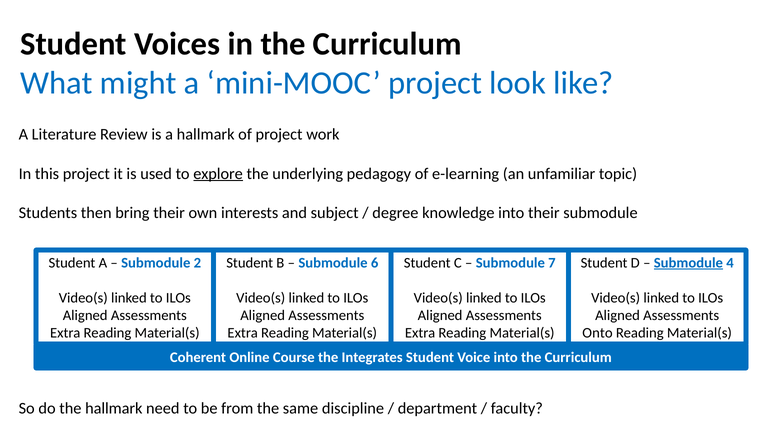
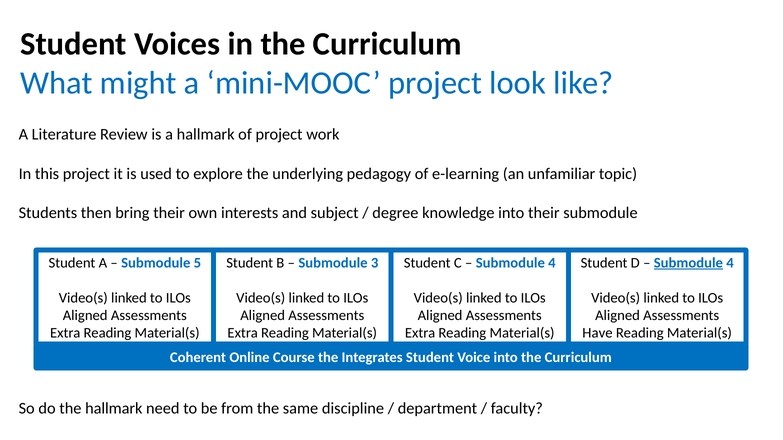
explore underline: present -> none
2: 2 -> 5
6: 6 -> 3
7 at (552, 263): 7 -> 4
Onto: Onto -> Have
